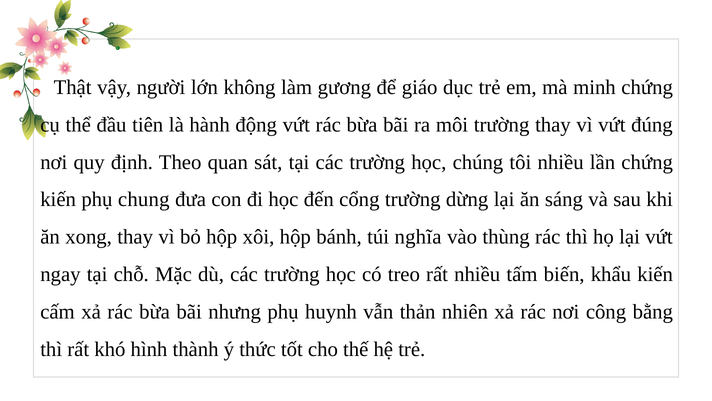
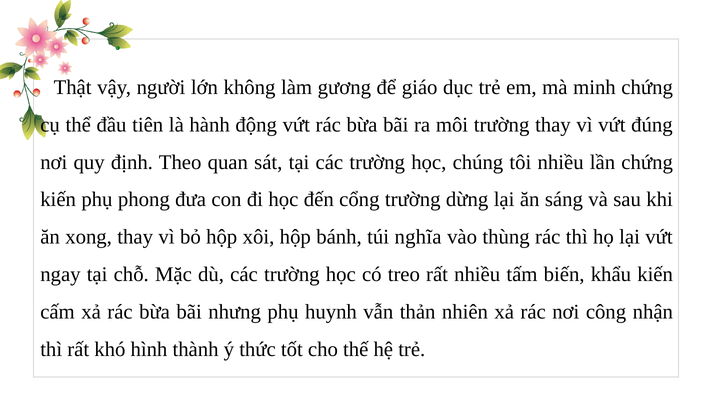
chung: chung -> phong
bằng: bằng -> nhận
